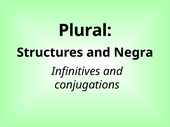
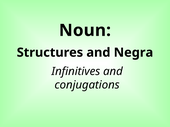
Plural: Plural -> Noun
